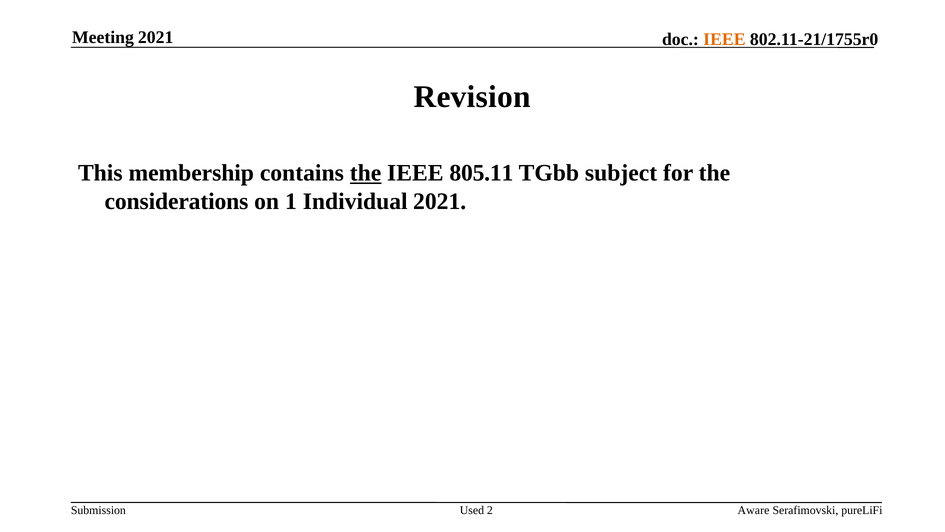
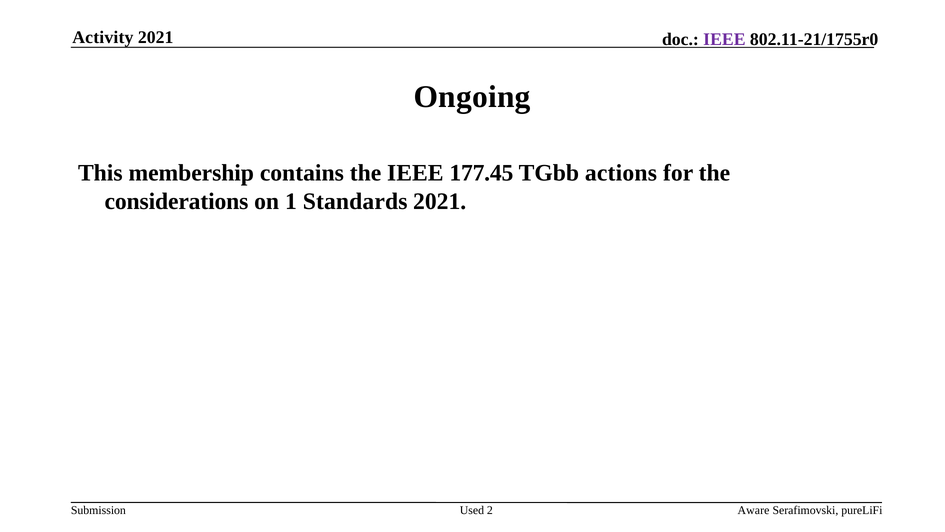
Meeting: Meeting -> Activity
IEEE at (724, 39) colour: orange -> purple
Revision: Revision -> Ongoing
the at (366, 173) underline: present -> none
805.11: 805.11 -> 177.45
subject: subject -> actions
Individual: Individual -> Standards
